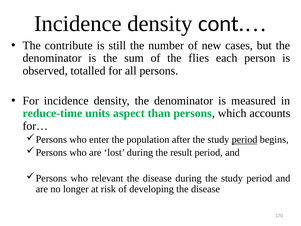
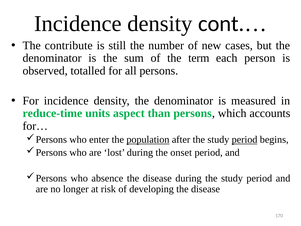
flies: flies -> term
population underline: none -> present
result: result -> onset
relevant: relevant -> absence
